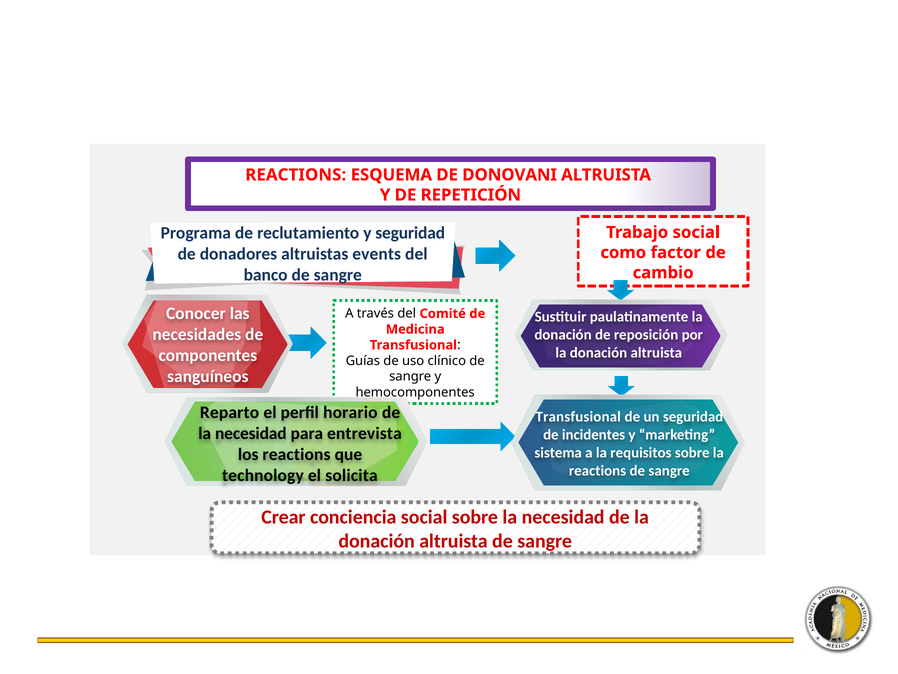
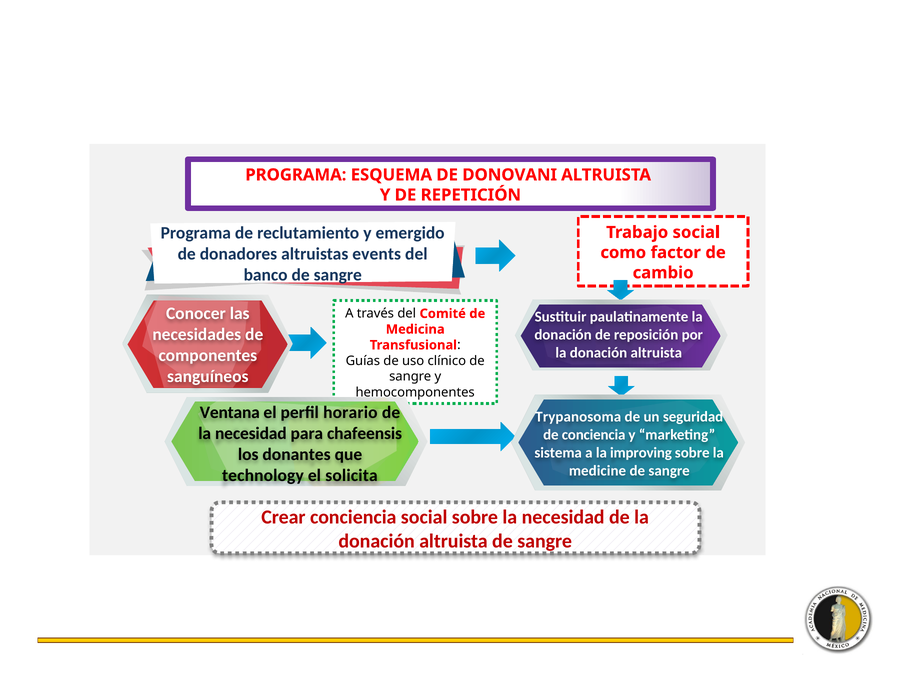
REACTIONS at (296, 175): REACTIONS -> PROGRAMA
y seguridad: seguridad -> emergido
Reparto: Reparto -> Ventana
Transfusional at (578, 417): Transfusional -> Trypanosoma
entrevista: entrevista -> chafeensis
de incidentes: incidentes -> conciencia
requisitos: requisitos -> improving
los reactions: reactions -> donantes
reactions at (598, 471): reactions -> medicine
